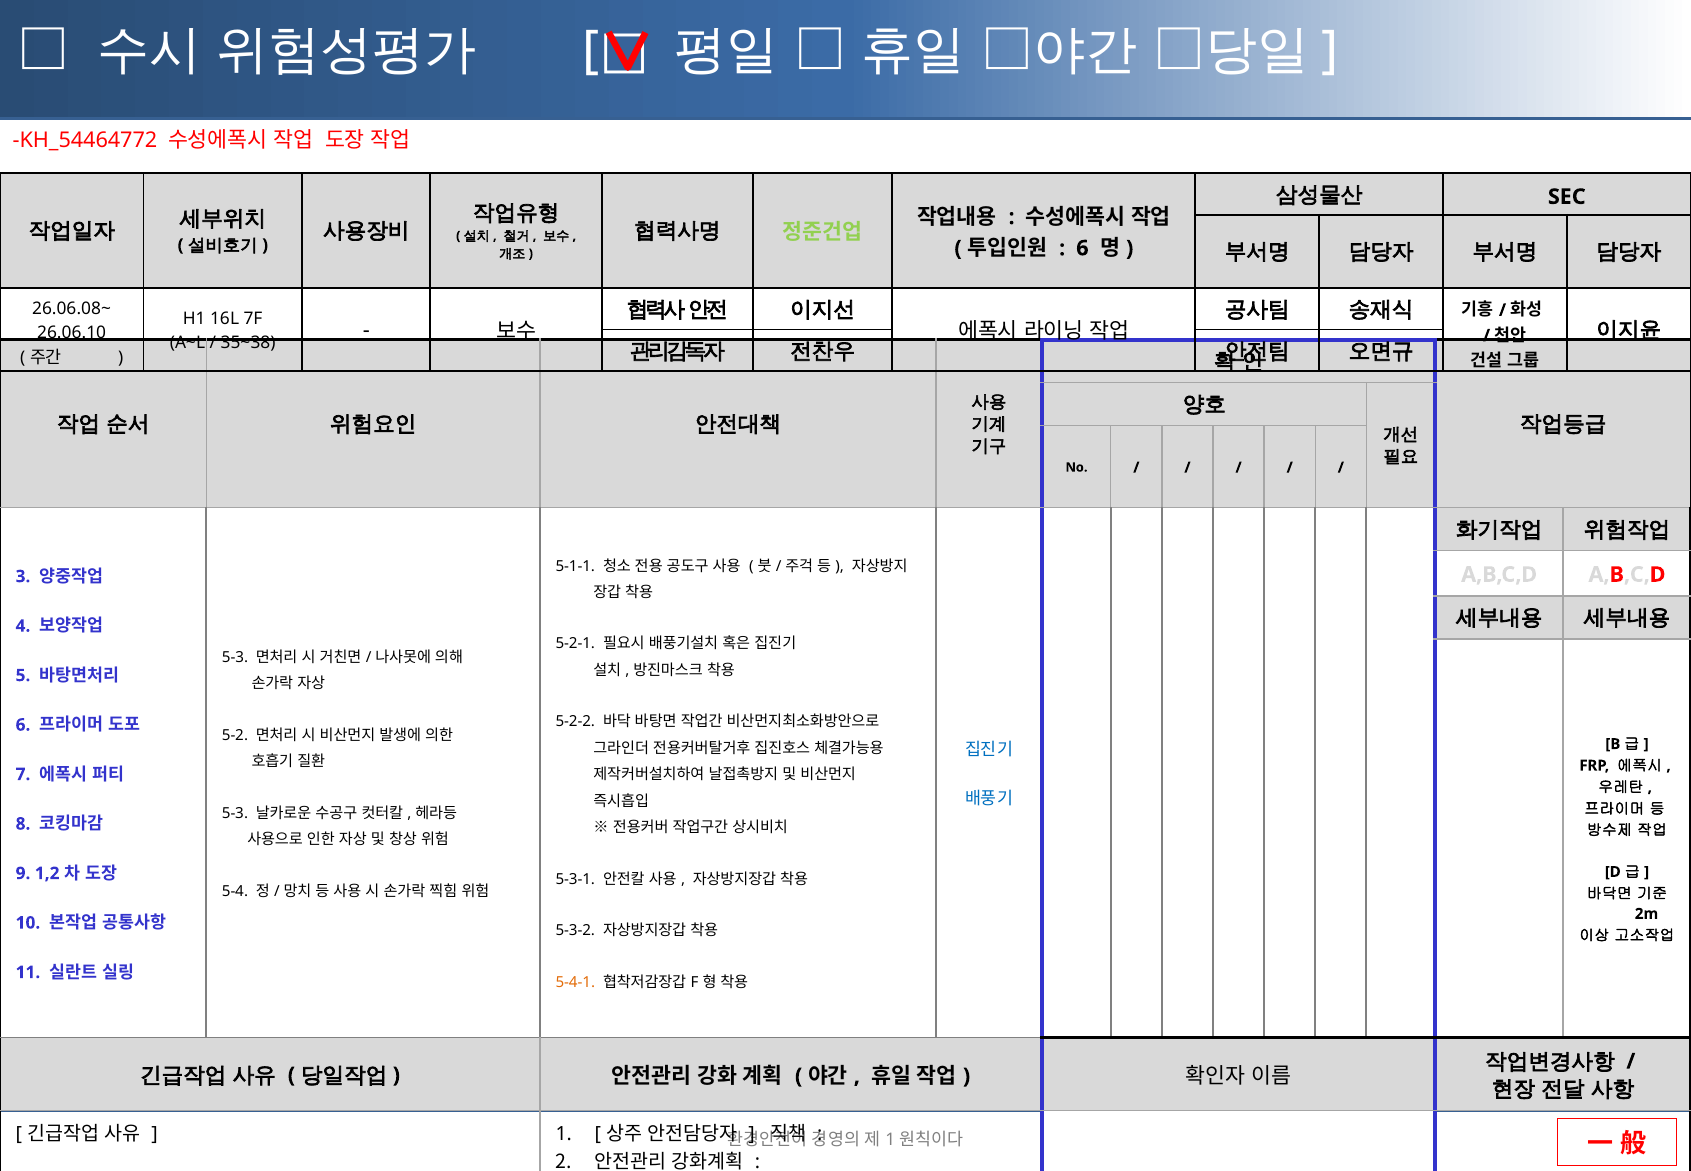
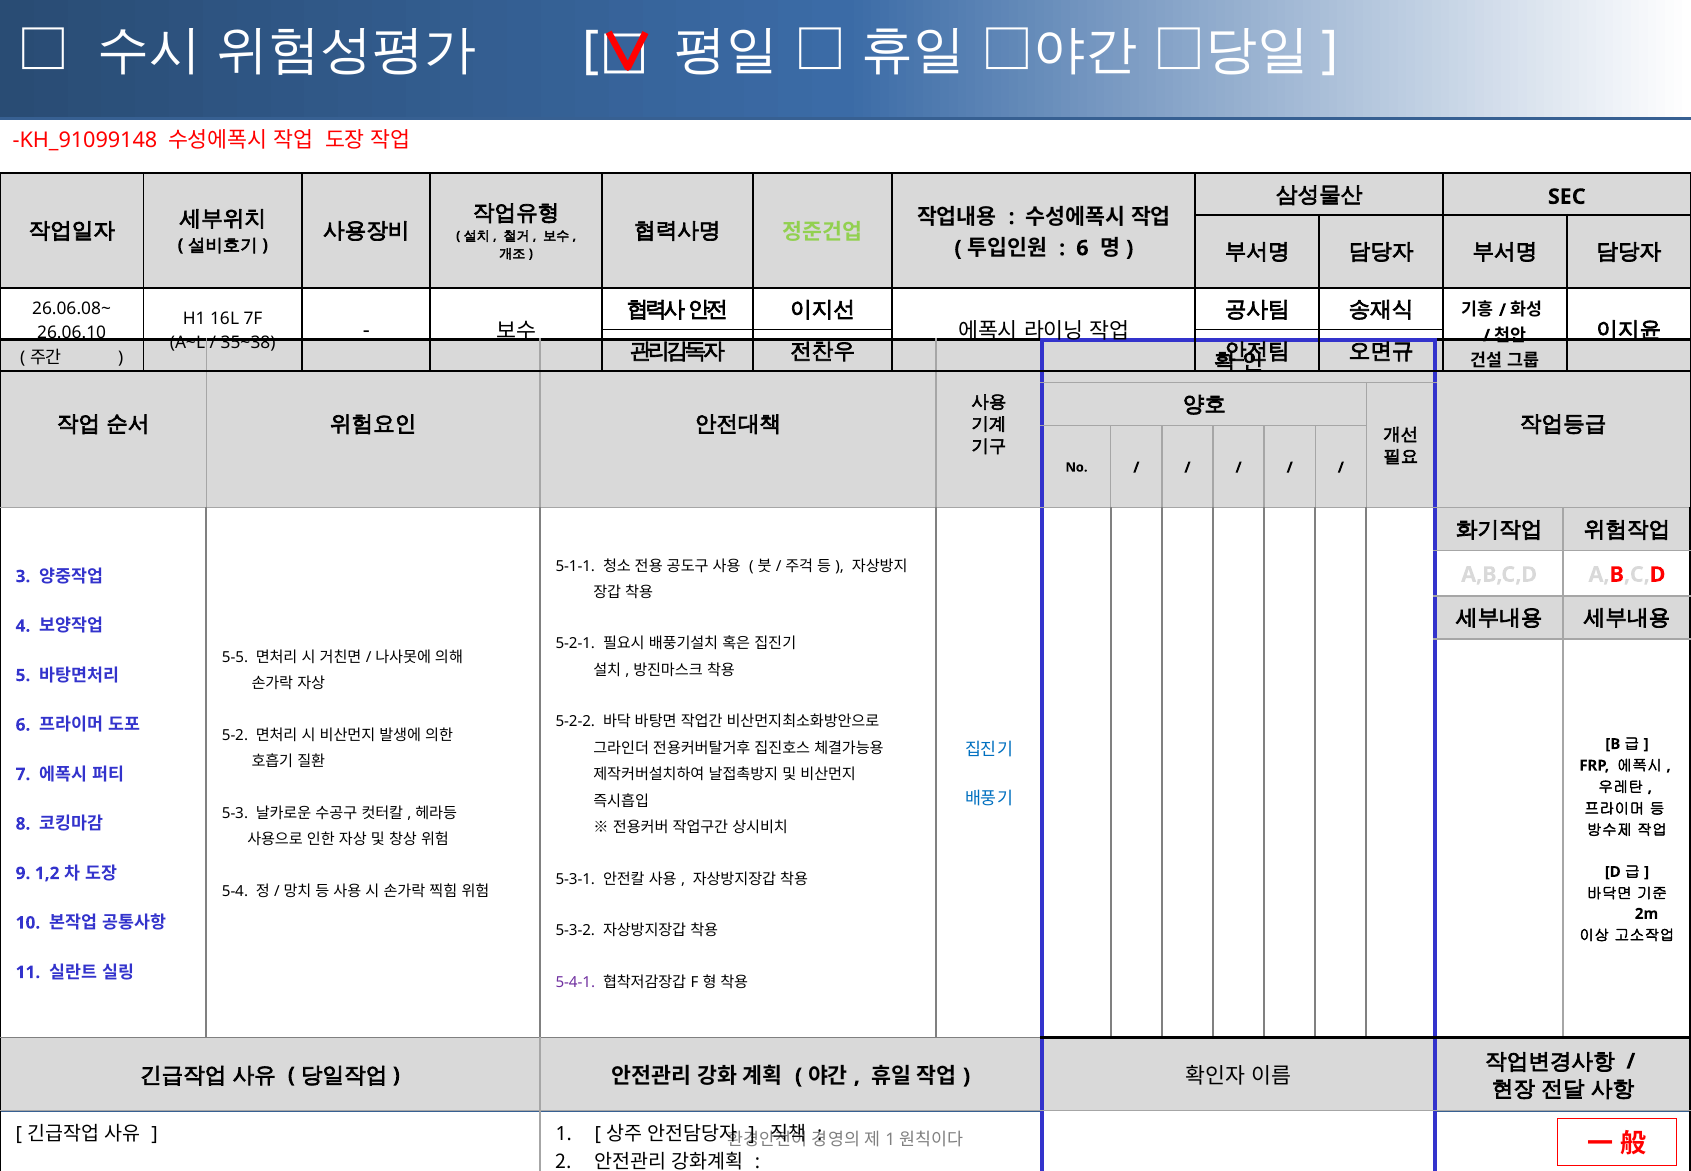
KH_54464772: KH_54464772 -> KH_91099148
5-3 at (235, 657): 5-3 -> 5-5
5-4-1 colour: orange -> purple
